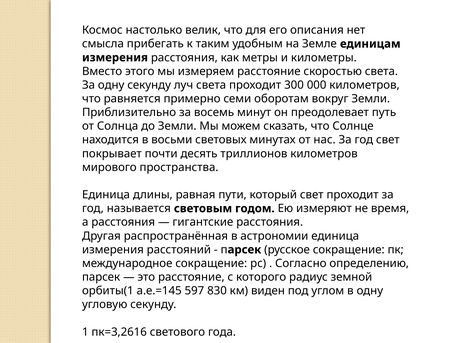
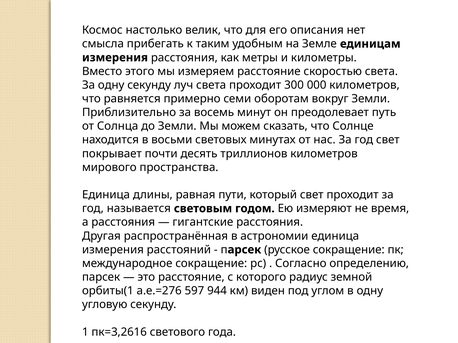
а.е.=145: а.е.=145 -> а.е.=276
830: 830 -> 944
